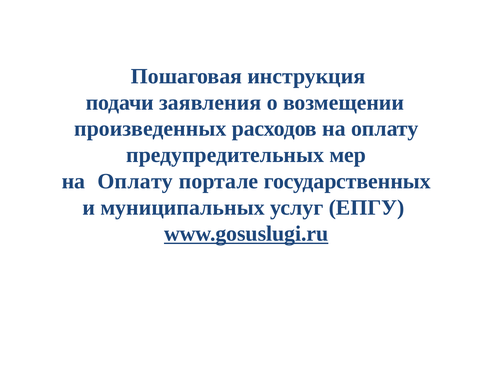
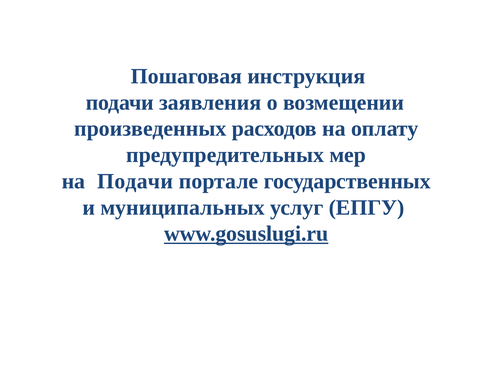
Оплату at (135, 181): Оплату -> Подачи
